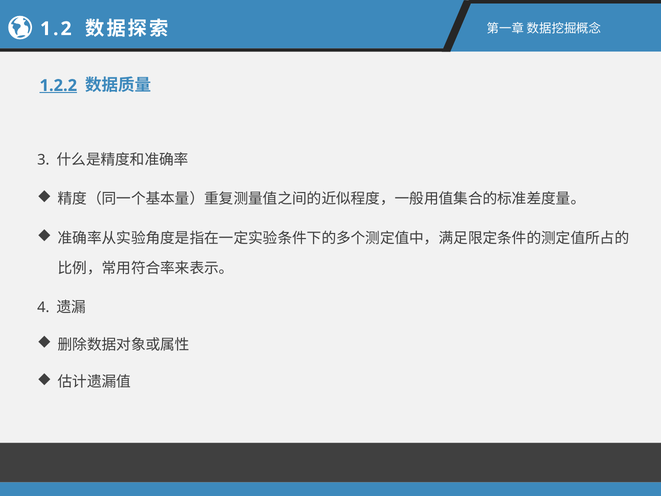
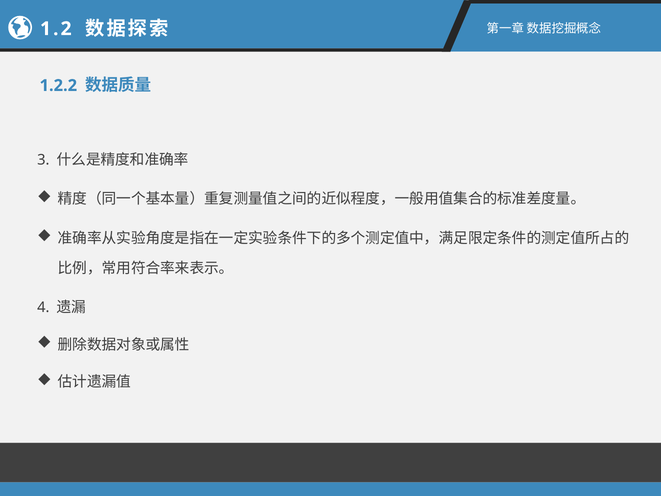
1.2.2 underline: present -> none
